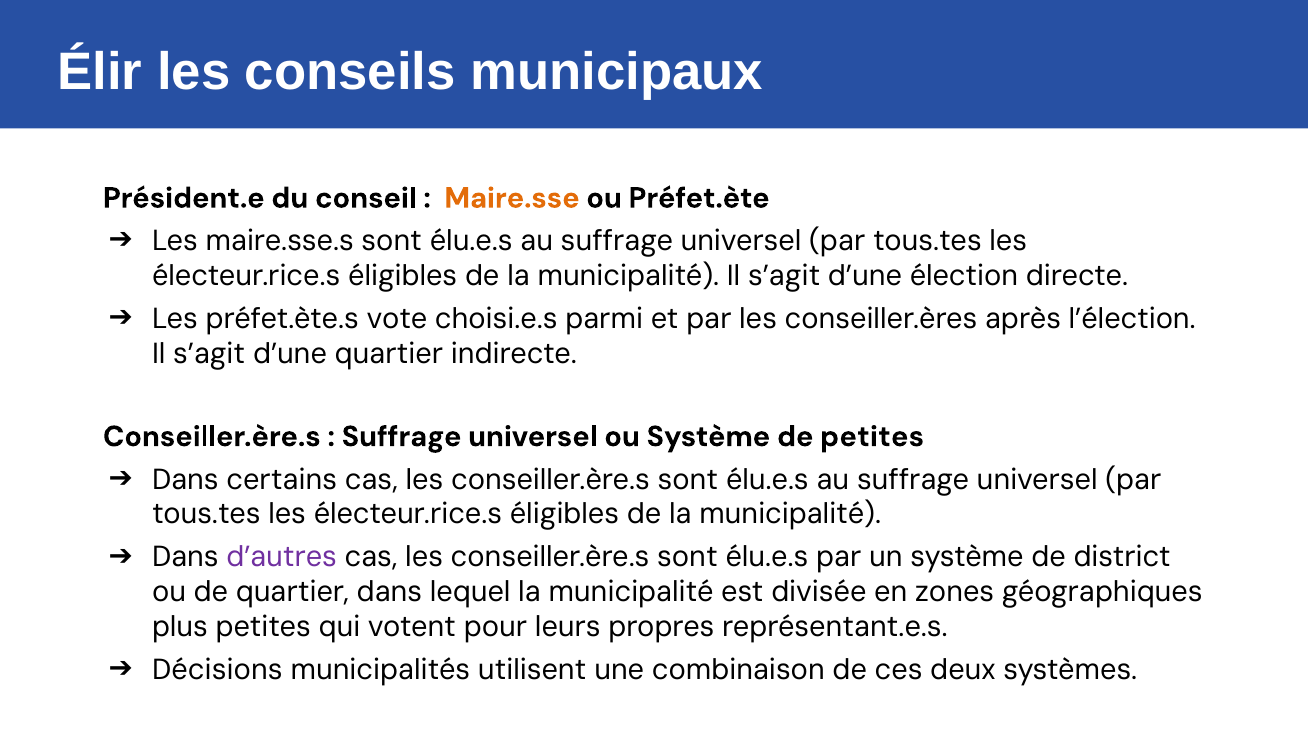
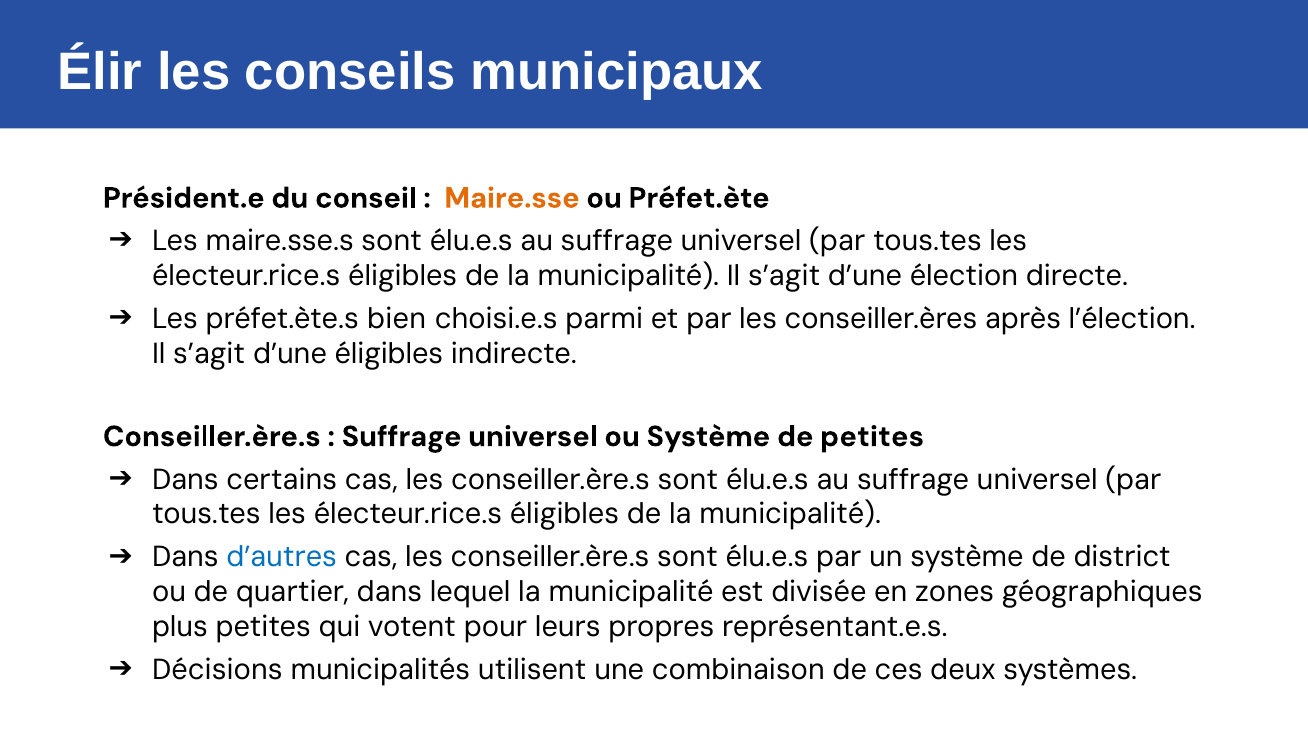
vote: vote -> bien
d’une quartier: quartier -> éligibles
d’autres colour: purple -> blue
